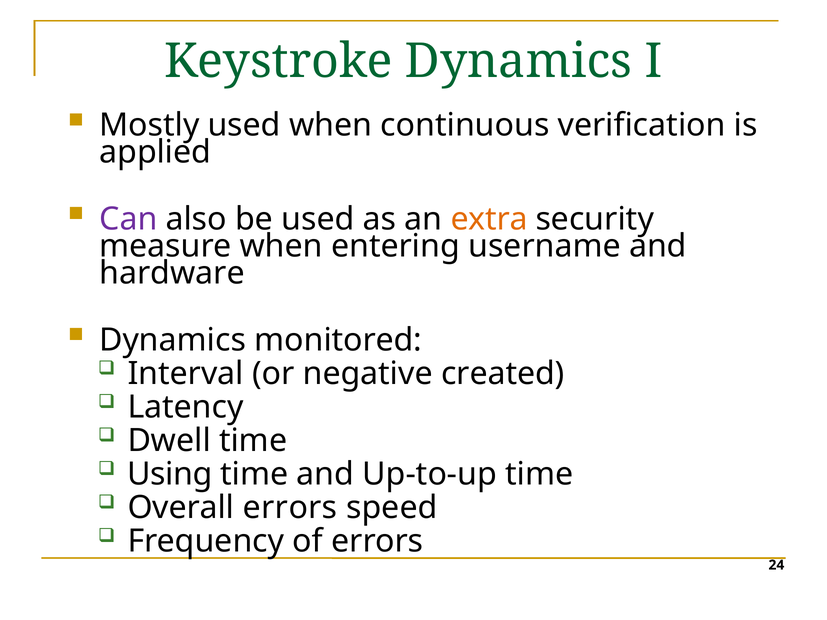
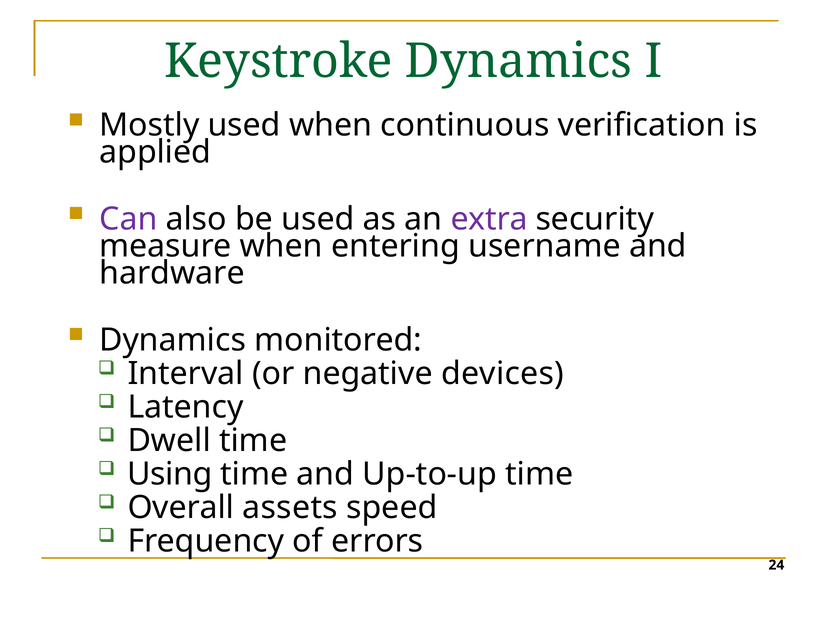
extra colour: orange -> purple
created: created -> devices
Overall errors: errors -> assets
